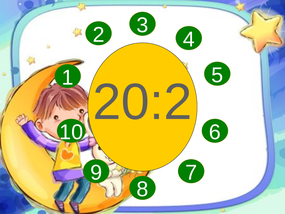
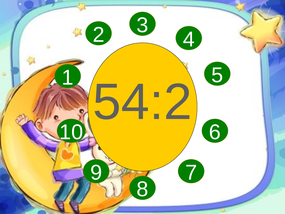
20:2: 20:2 -> 54:2
